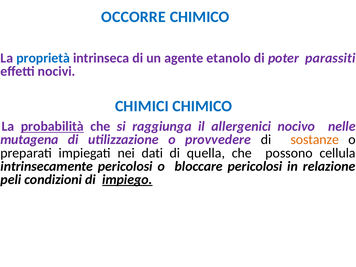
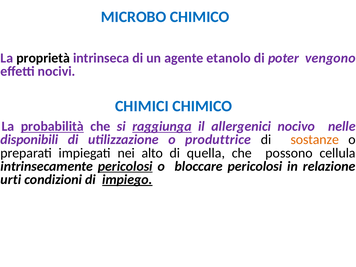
OCCORRE: OCCORRE -> MICROBO
proprietà colour: blue -> black
parassiti: parassiti -> vengono
raggiunga underline: none -> present
mutagena: mutagena -> disponibili
provvedere: provvedere -> produttrice
dati: dati -> alto
pericolosi at (125, 166) underline: none -> present
peli: peli -> urti
